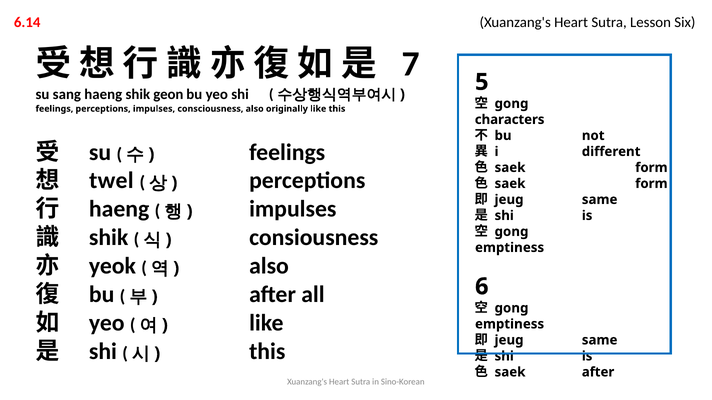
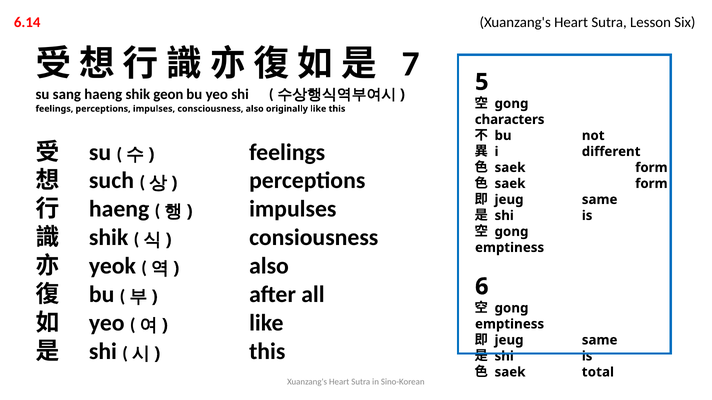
twel: twel -> such
saek after: after -> total
